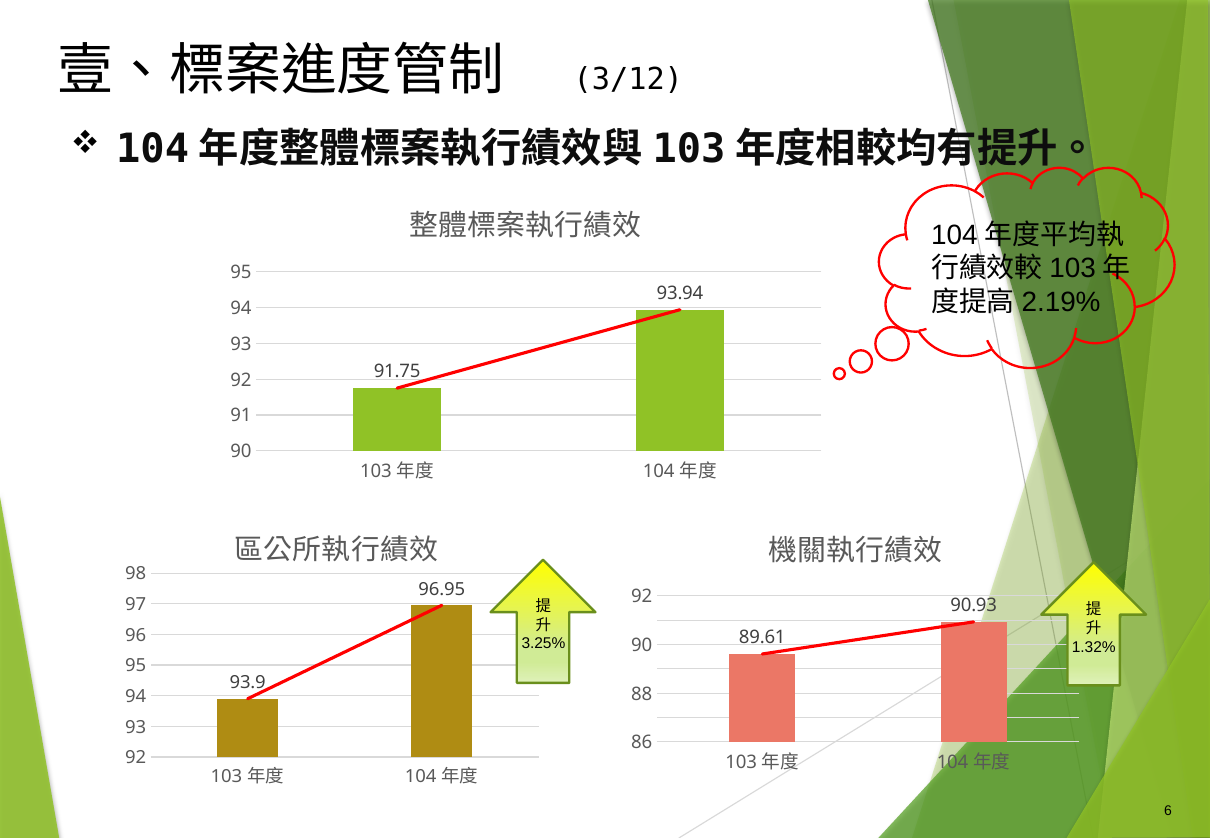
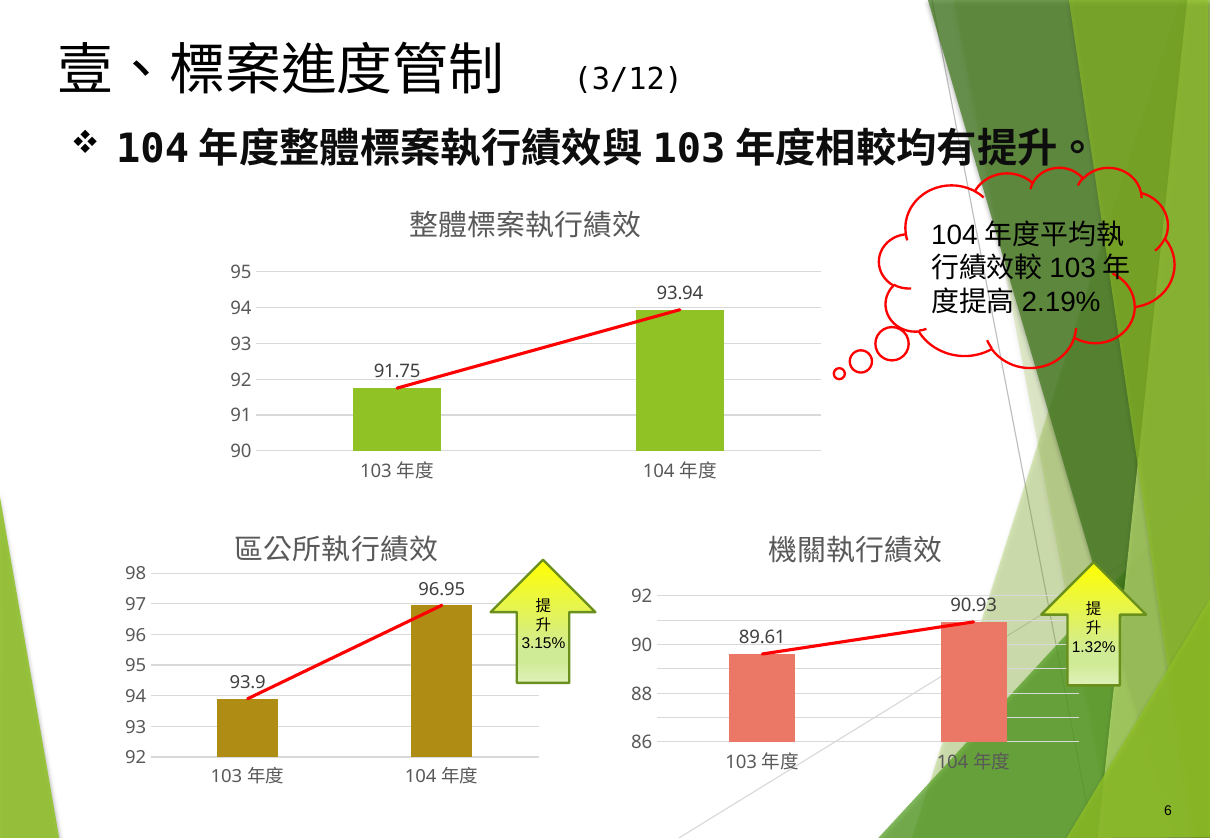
3.25%: 3.25% -> 3.15%
